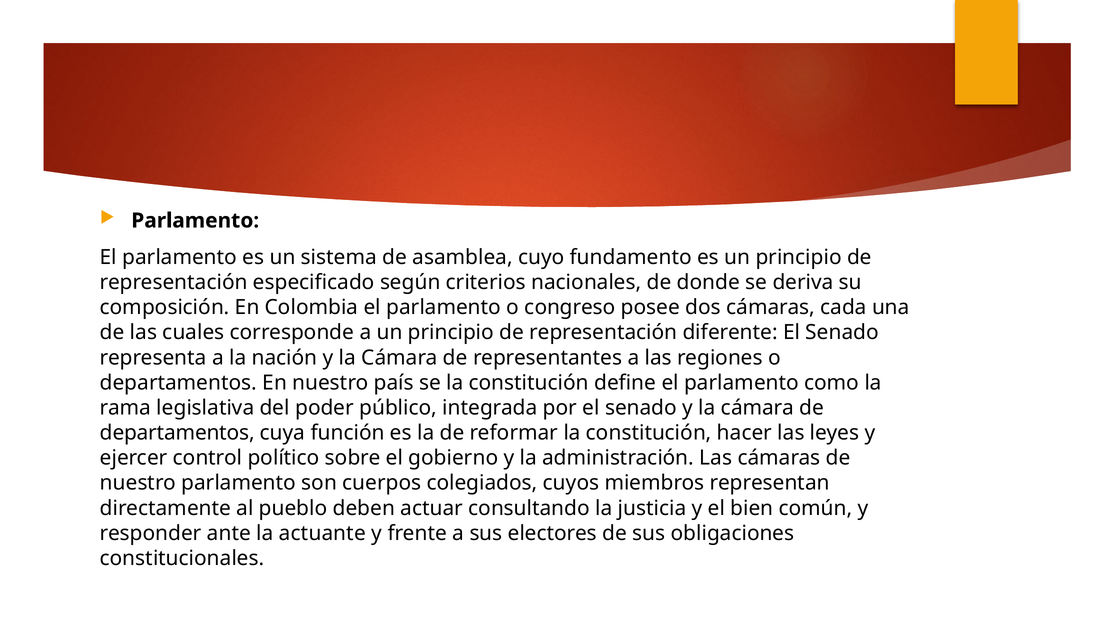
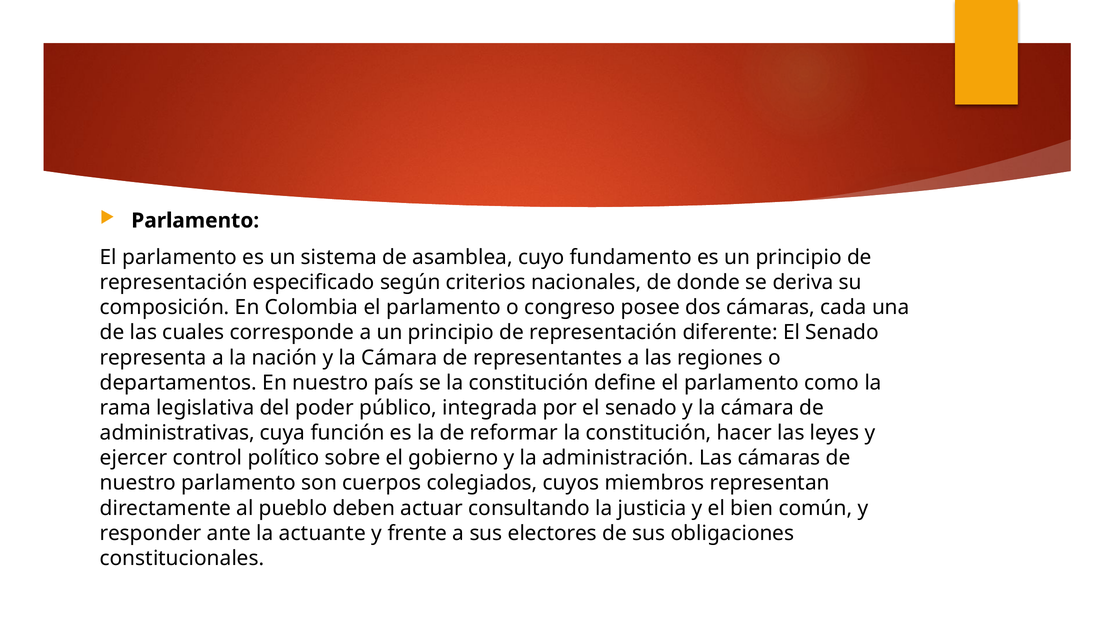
departamentos at (177, 433): departamentos -> administrativas
